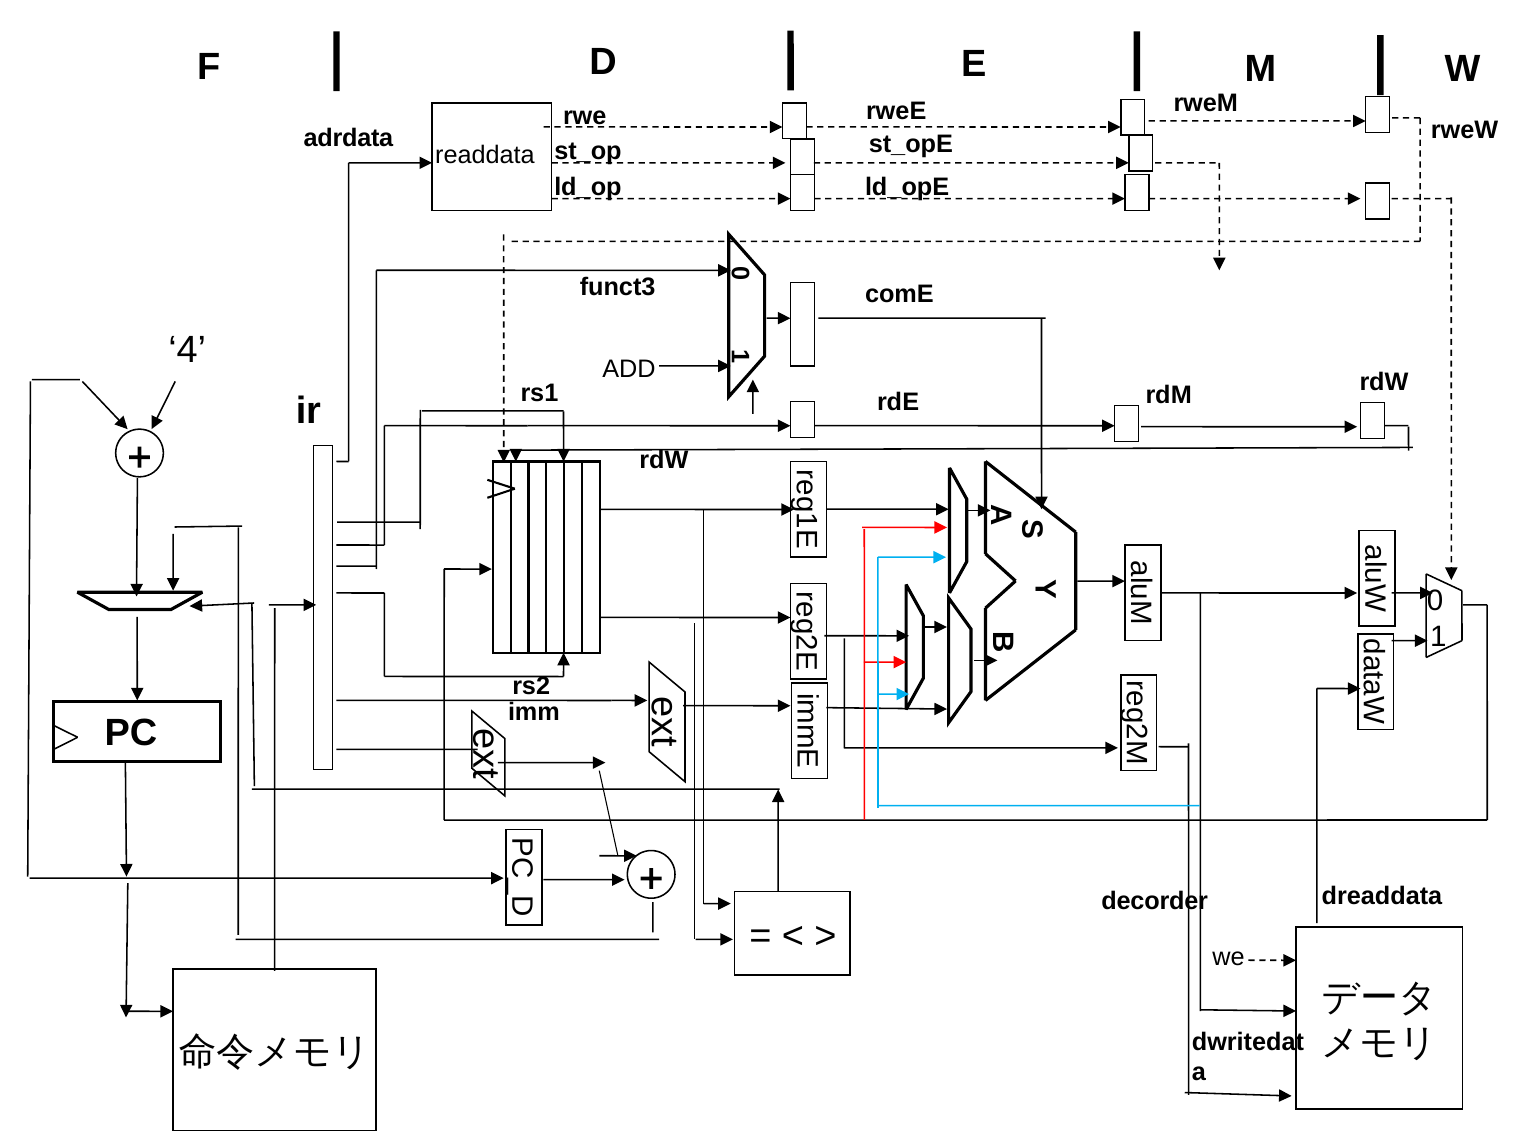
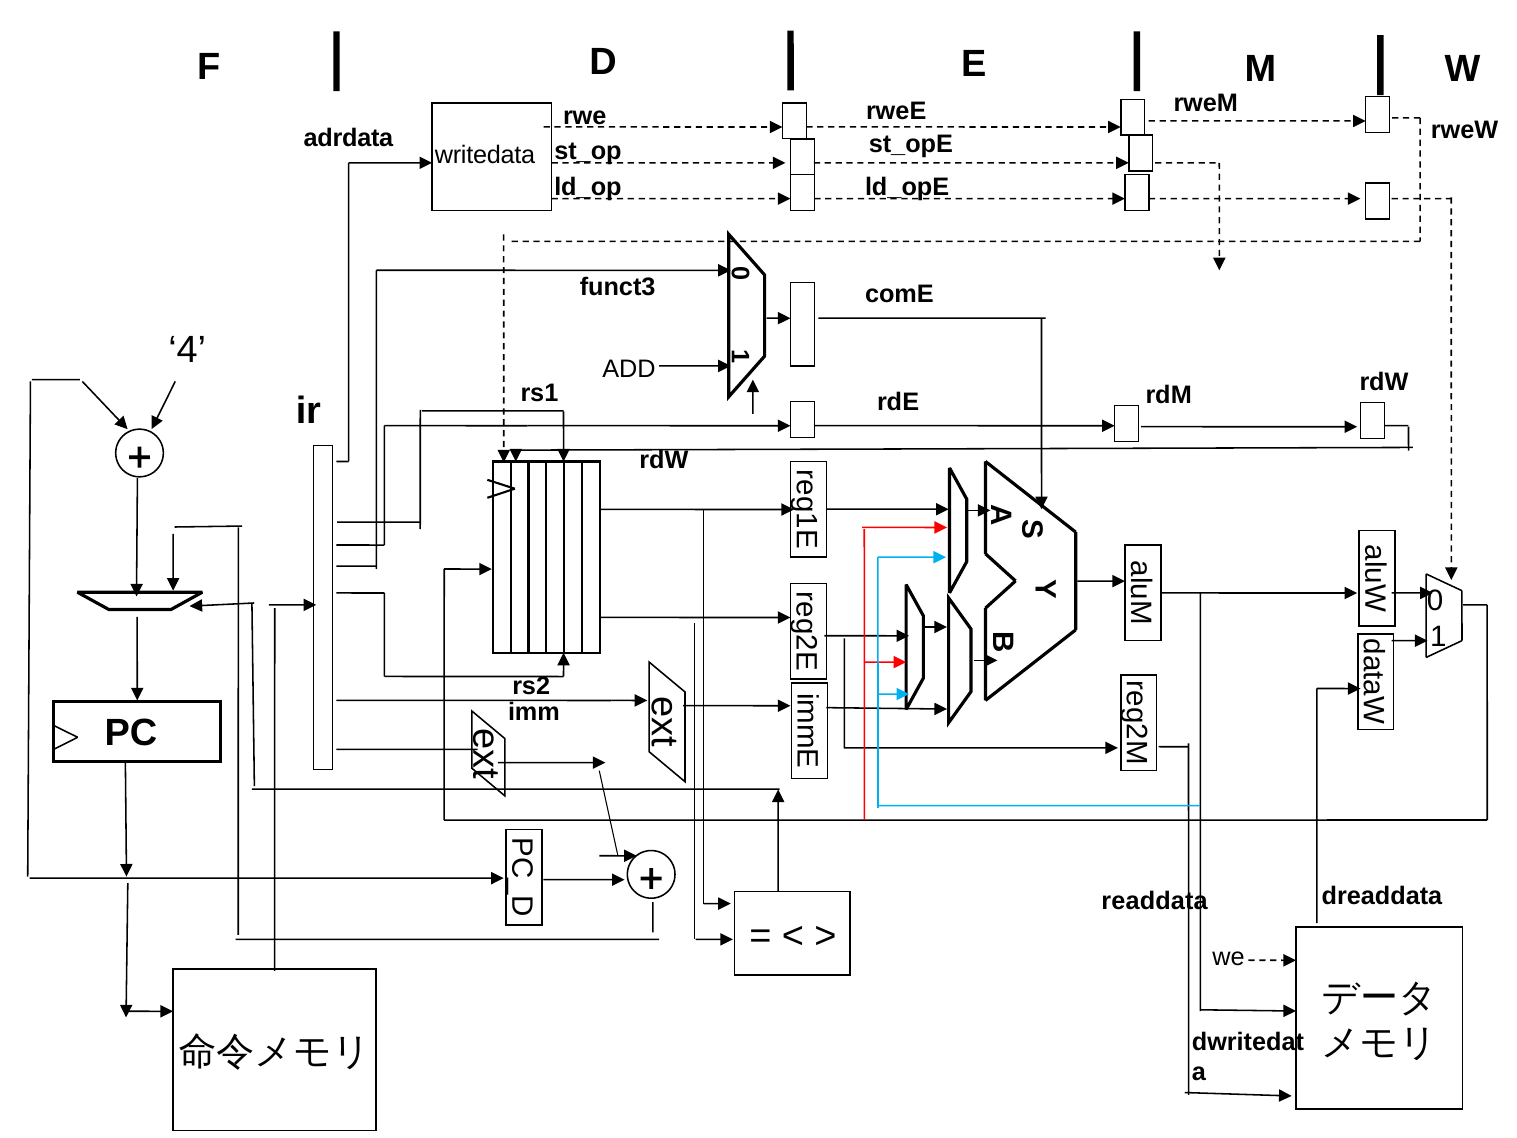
readdata: readdata -> writedata
decorder: decorder -> readdata
